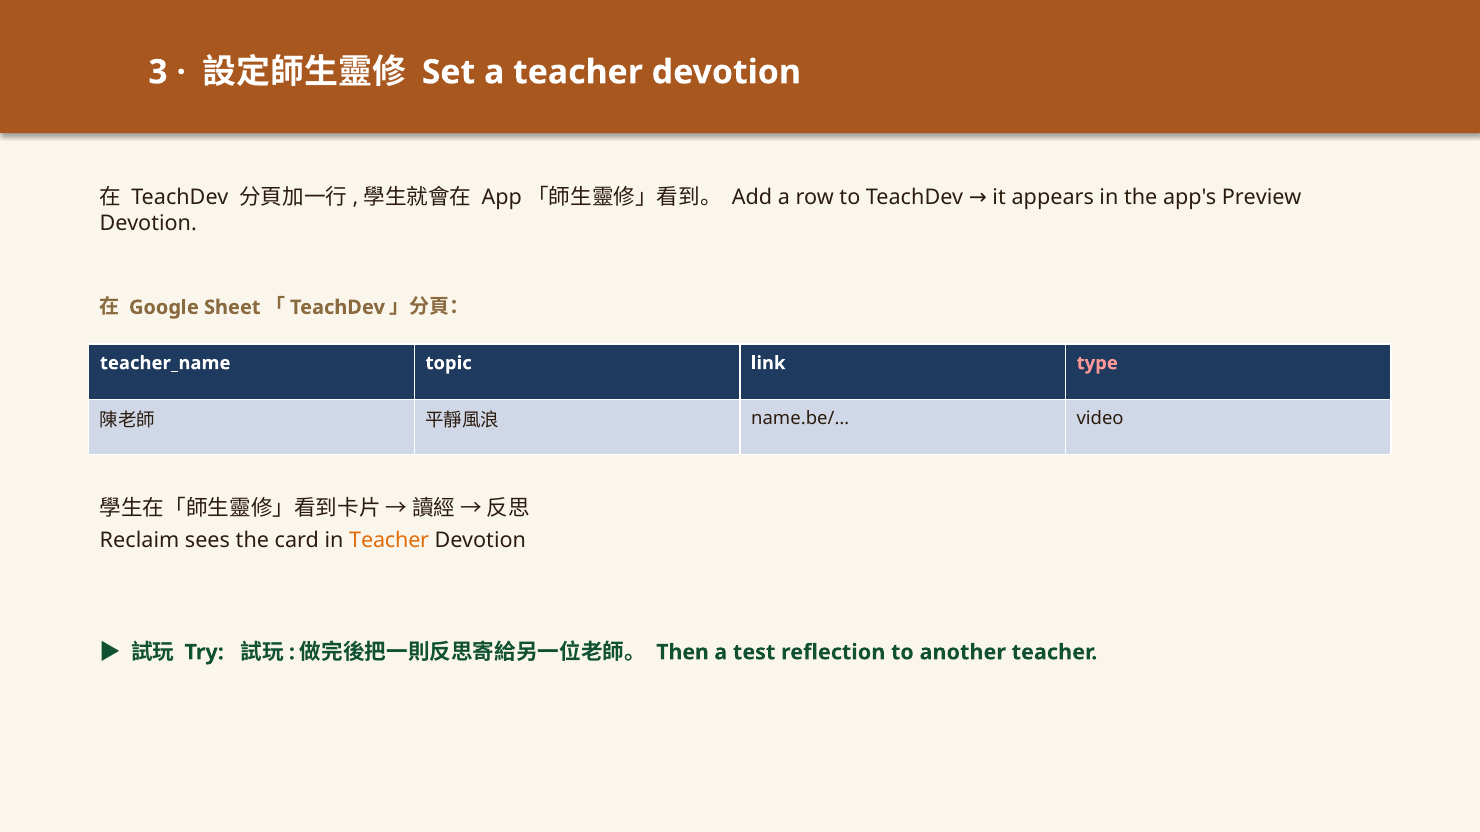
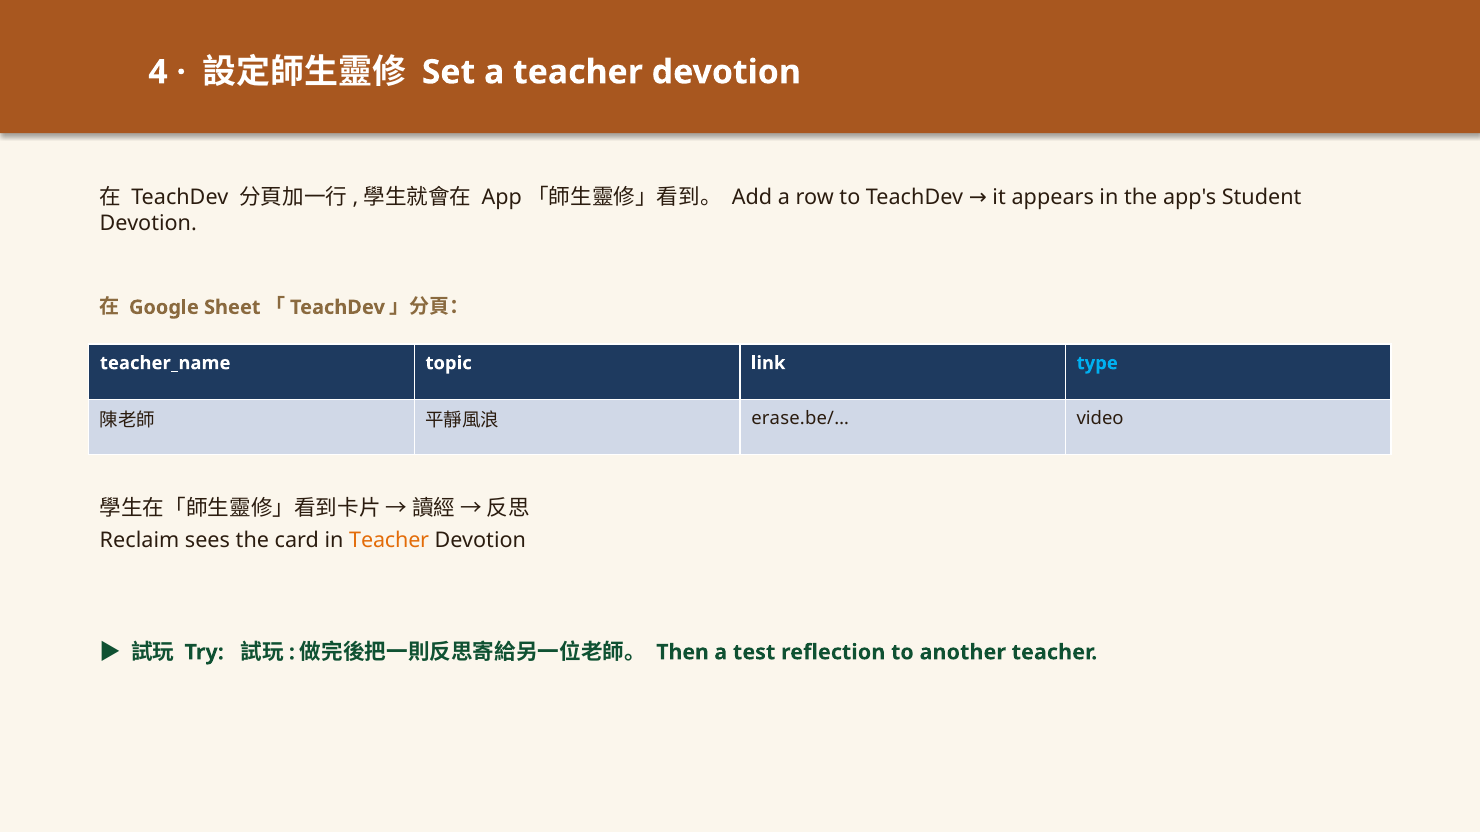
3: 3 -> 4
Preview: Preview -> Student
type colour: pink -> light blue
name.be/…: name.be/… -> erase.be/…
